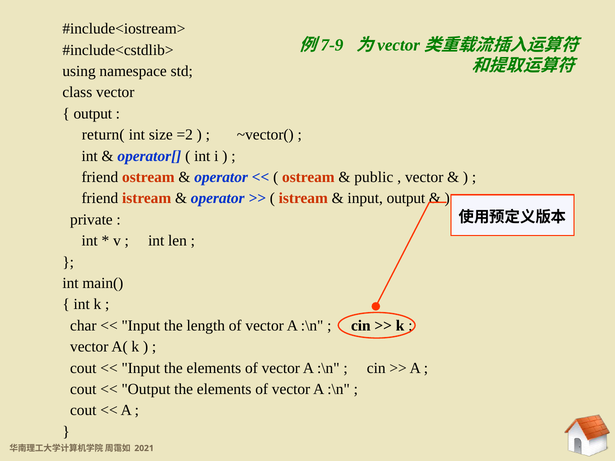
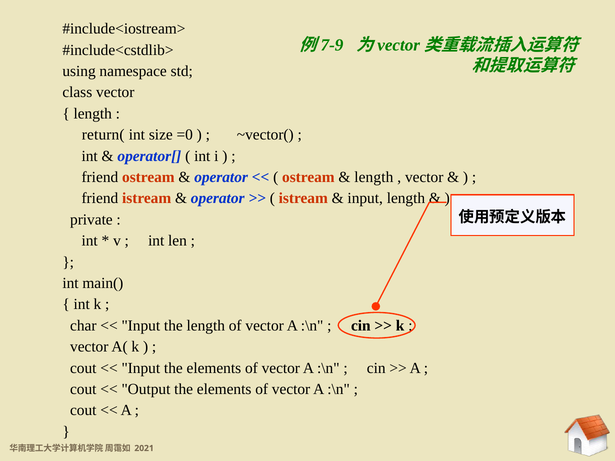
output at (93, 114): output -> length
=2: =2 -> =0
public at (374, 177): public -> length
input output: output -> length
